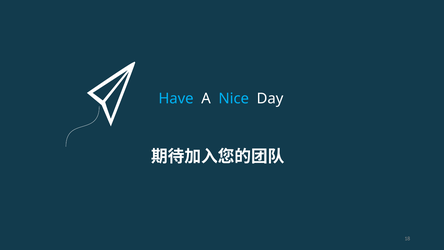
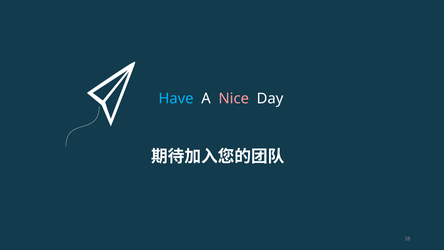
Nice colour: light blue -> pink
